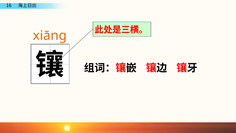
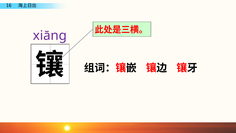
xiāng colour: orange -> purple
